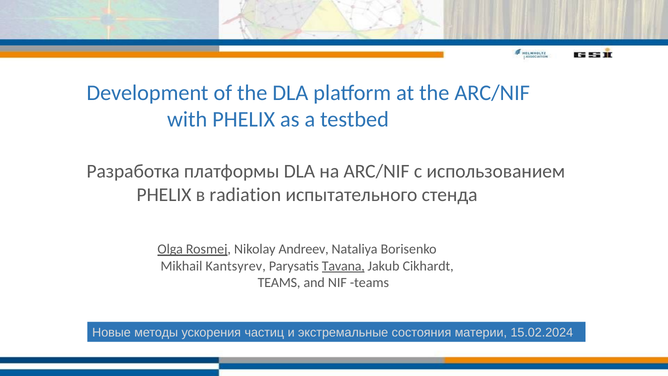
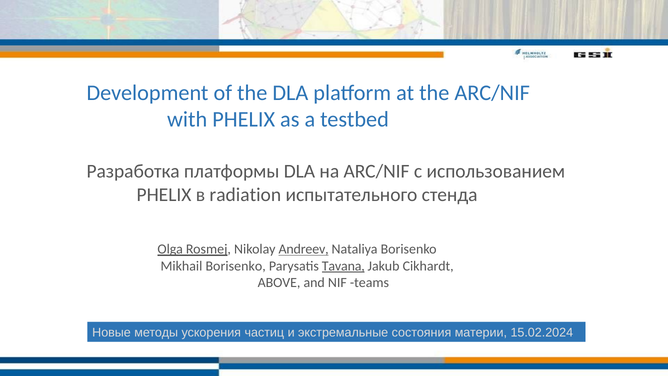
Andreev underline: none -> present
Mikhail Kantsyrev: Kantsyrev -> Borisenko
TEAMS at (279, 283): TEAMS -> ABOVE
